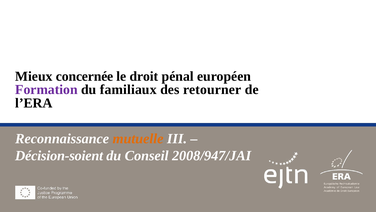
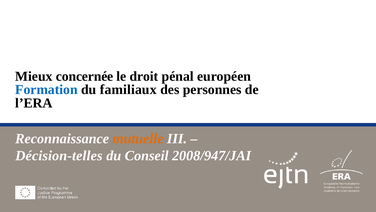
Formation colour: purple -> blue
retourner: retourner -> personnes
Décision-soient: Décision-soient -> Décision-telles
